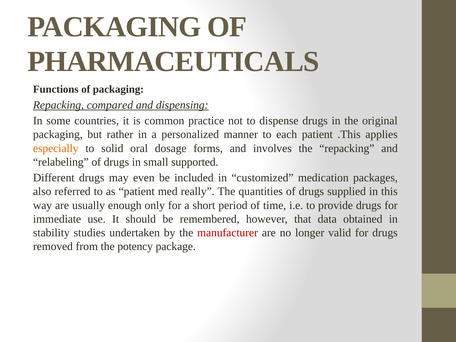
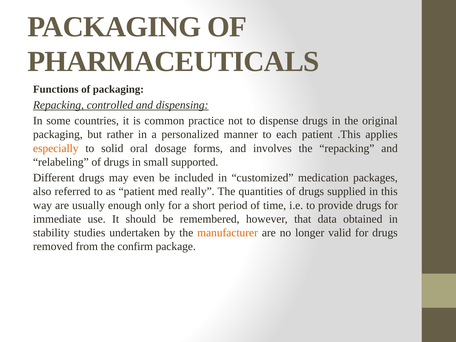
compared: compared -> controlled
manufacturer colour: red -> orange
potency: potency -> confirm
